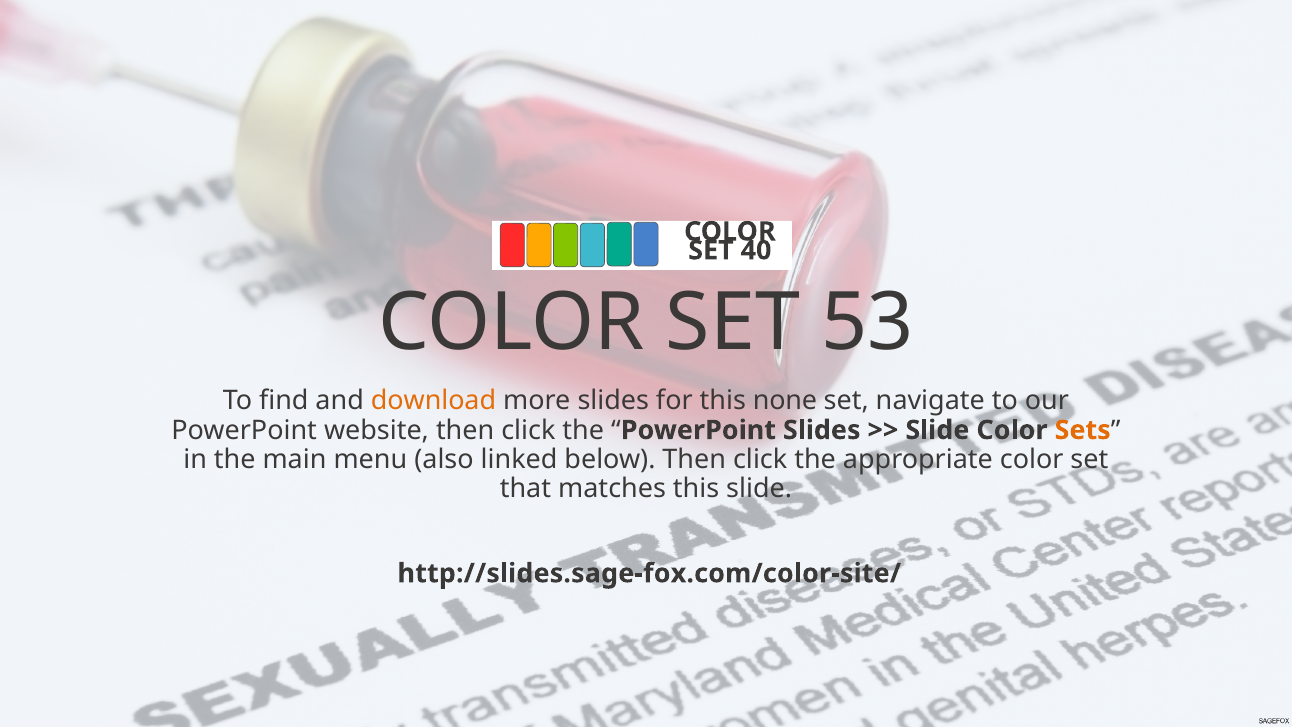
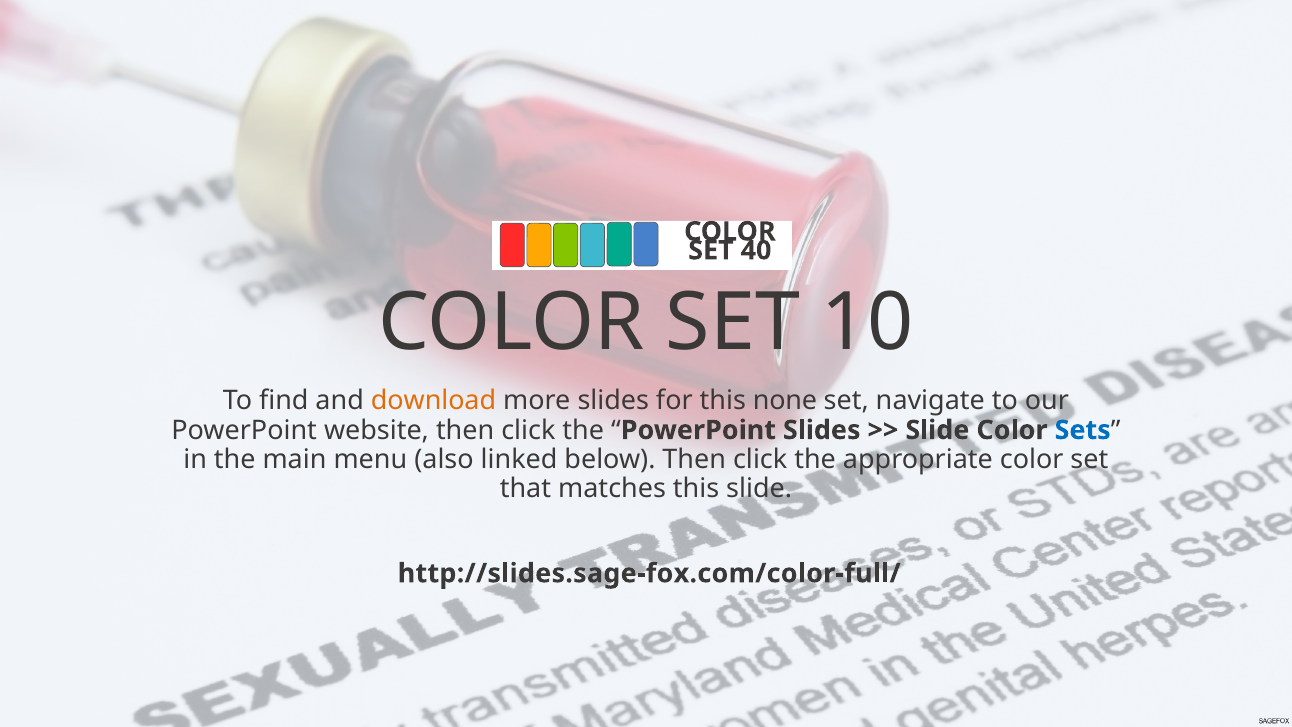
53: 53 -> 10
Sets colour: orange -> blue
http://slides.sage-fox.com/color-site/: http://slides.sage-fox.com/color-site/ -> http://slides.sage-fox.com/color-full/
